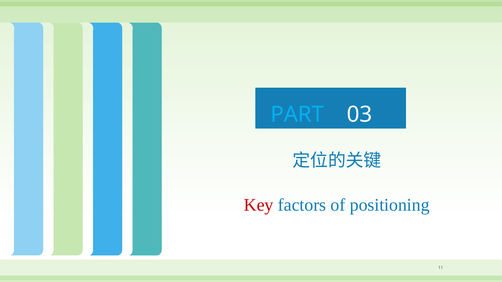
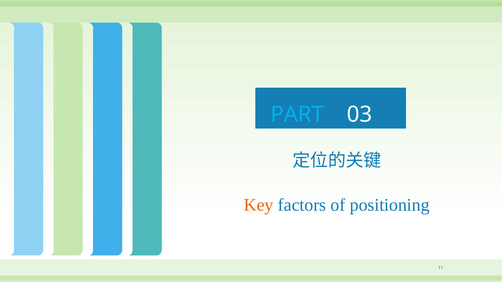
Key colour: red -> orange
